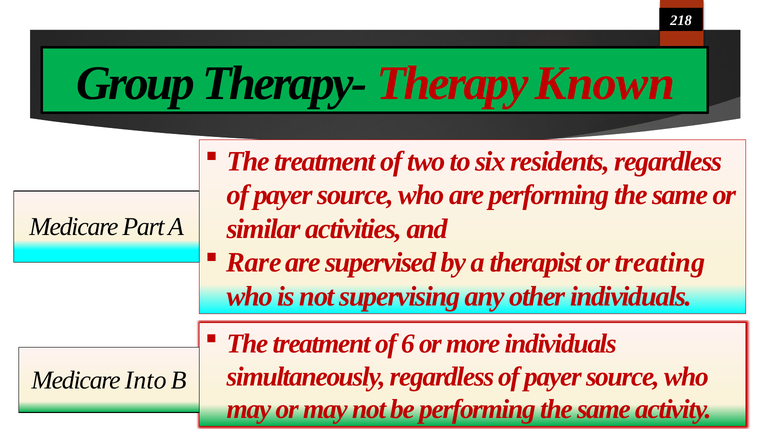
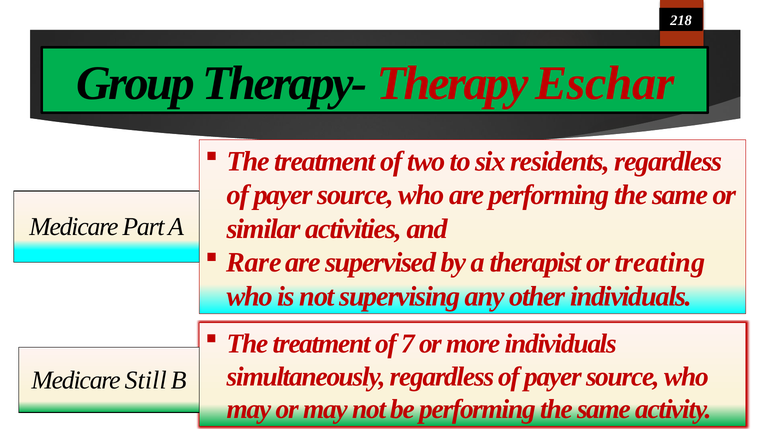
Known: Known -> Eschar
6: 6 -> 7
Into: Into -> Still
